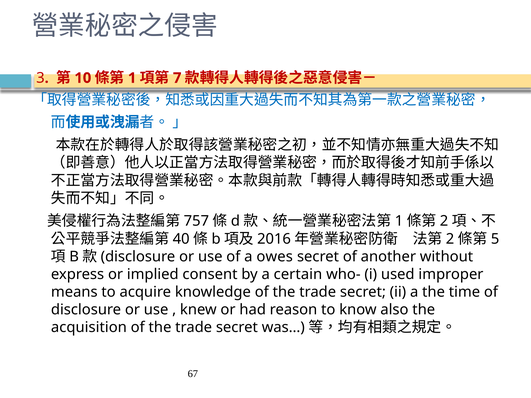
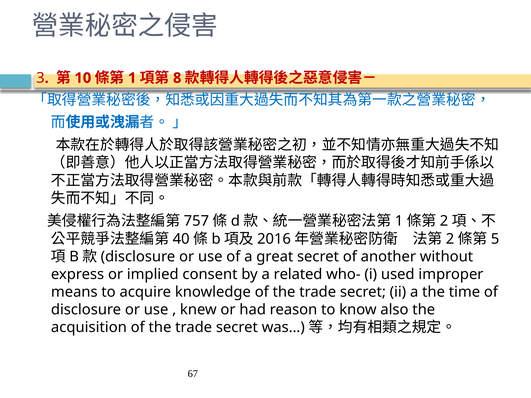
7: 7 -> 8
owes: owes -> great
certain: certain -> related
